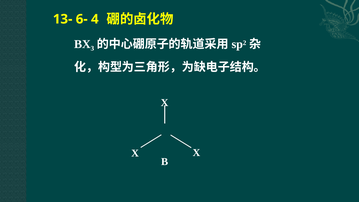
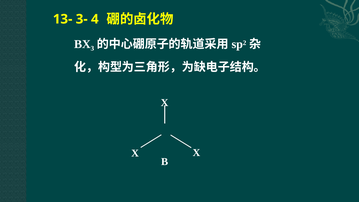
6-: 6- -> 3-
